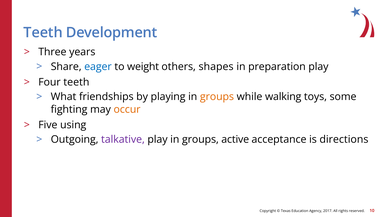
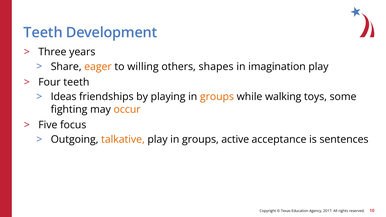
eager colour: blue -> orange
weight: weight -> willing
preparation: preparation -> imagination
What: What -> Ideas
using: using -> focus
talkative colour: purple -> orange
directions: directions -> sentences
